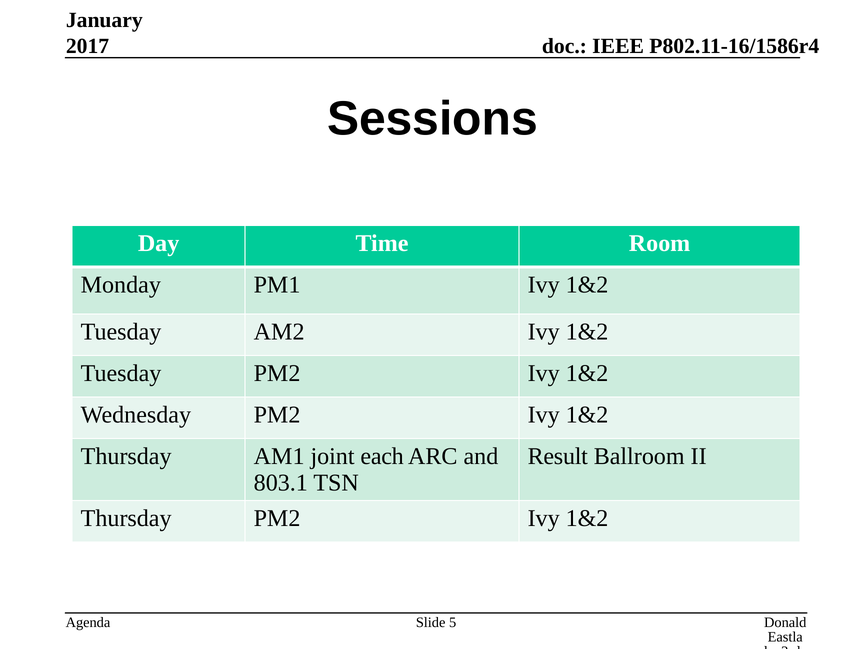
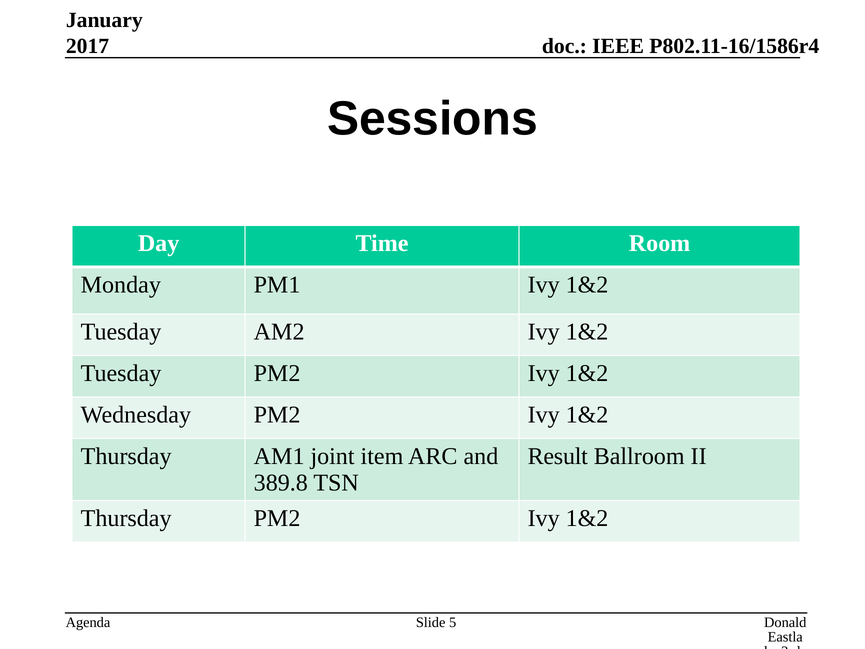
each: each -> item
803.1: 803.1 -> 389.8
